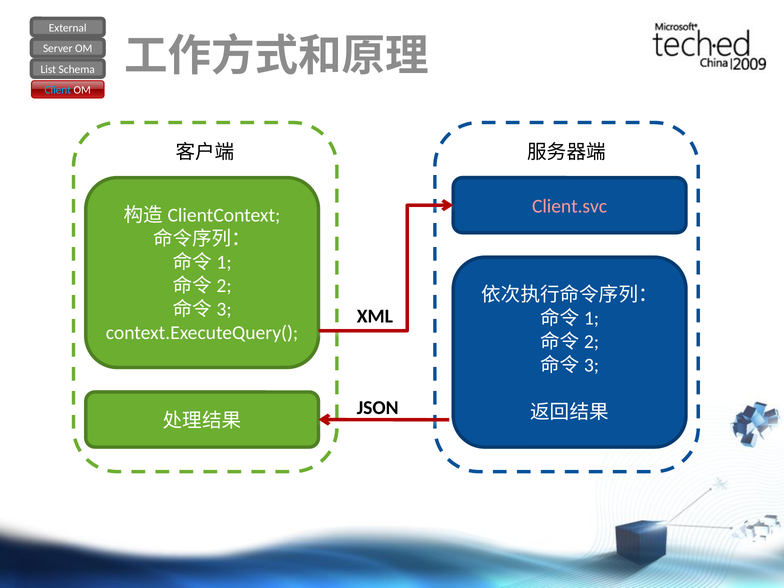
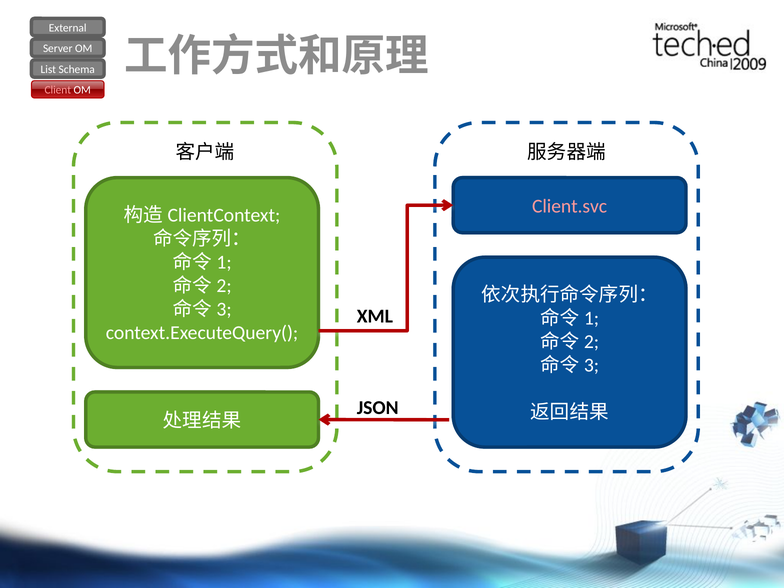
Client colour: light blue -> pink
